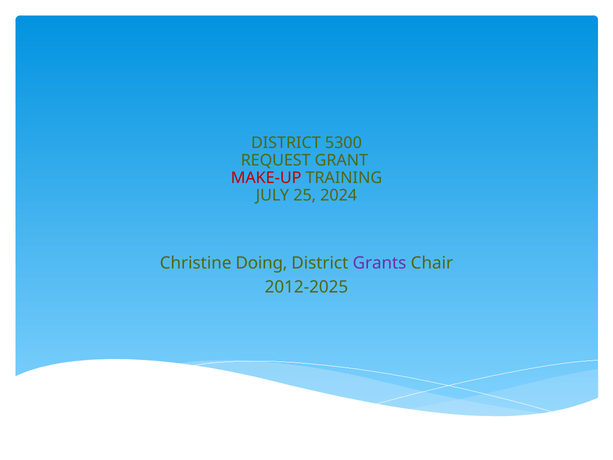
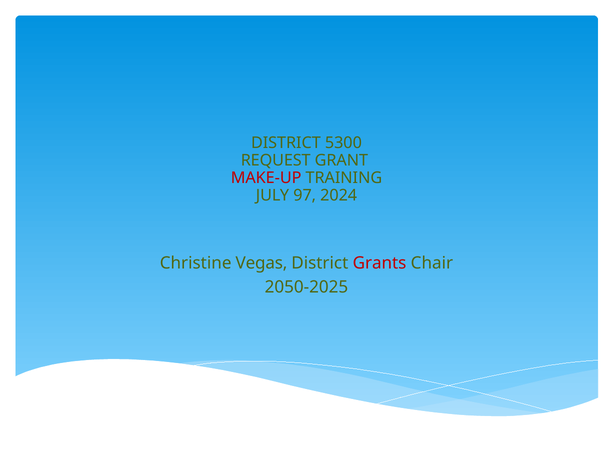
25: 25 -> 97
Doing: Doing -> Vegas
Grants colour: purple -> red
2012-2025: 2012-2025 -> 2050-2025
